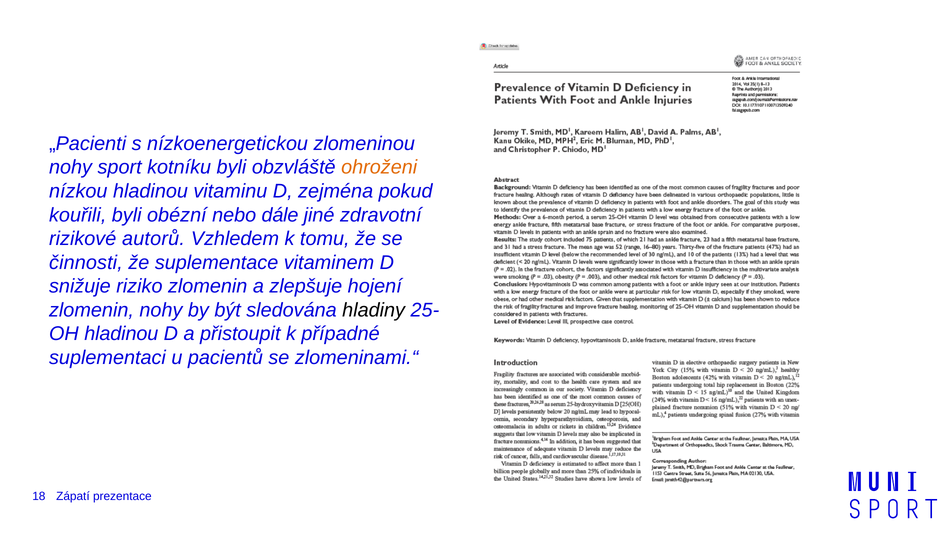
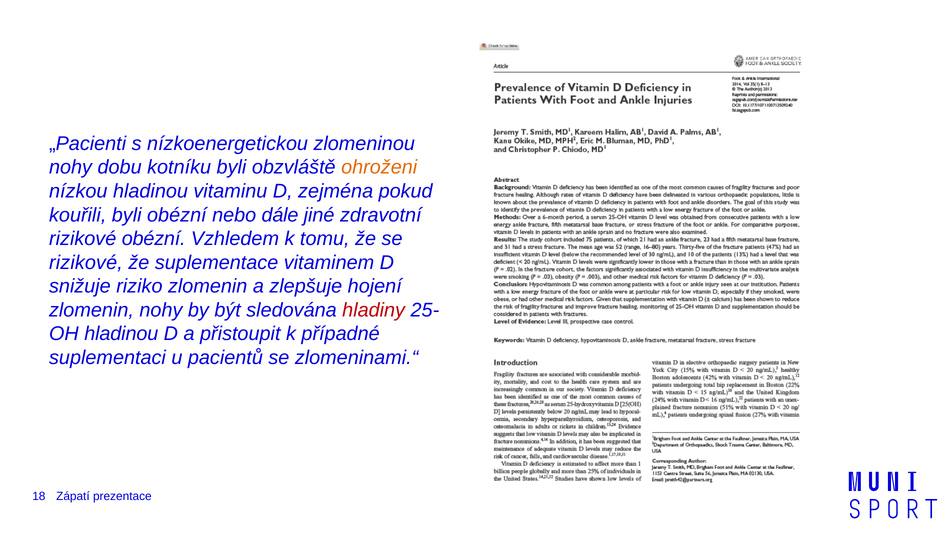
sport: sport -> dobu
rizikové autorů: autorů -> obézní
činnosti at (86, 263): činnosti -> rizikové
hladiny colour: black -> red
